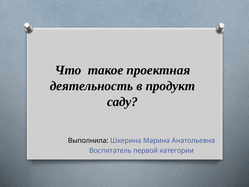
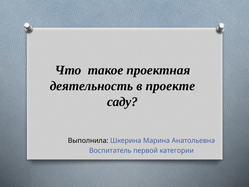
продукт: продукт -> проекте
